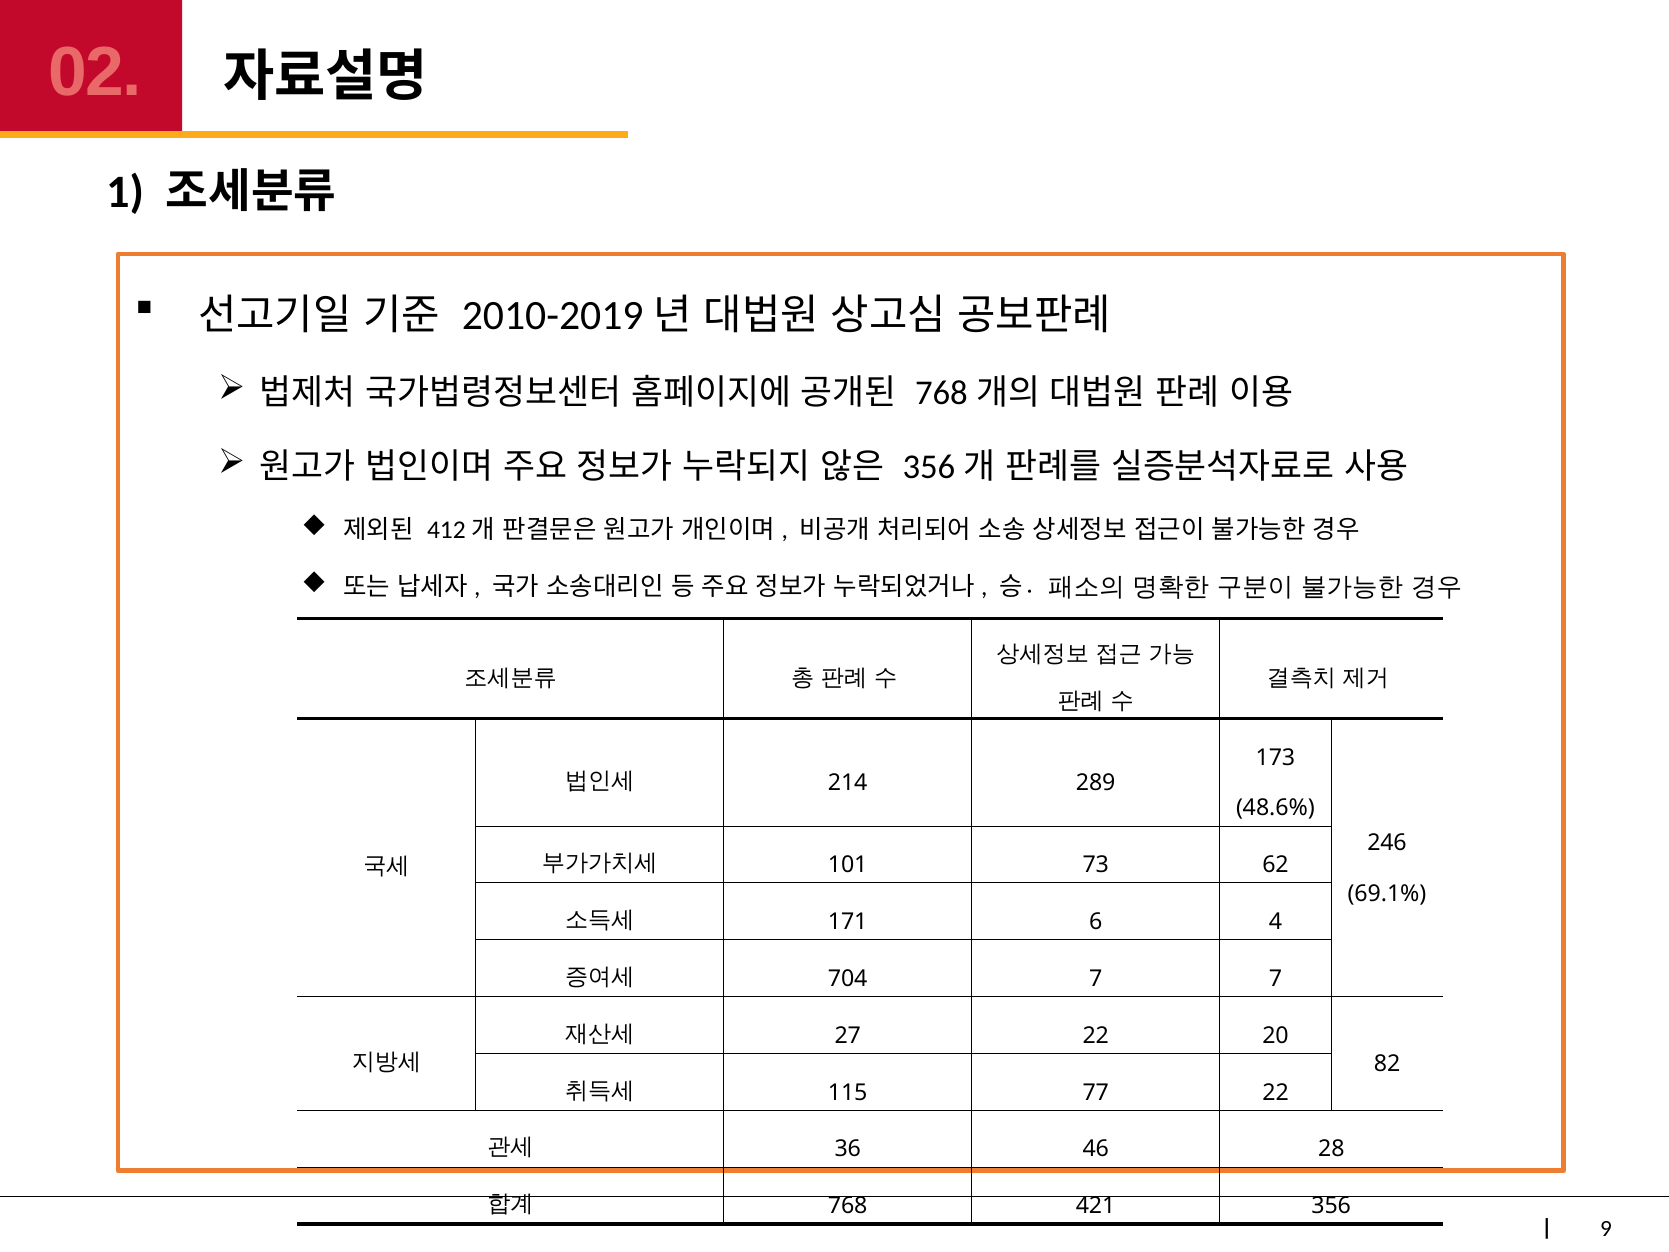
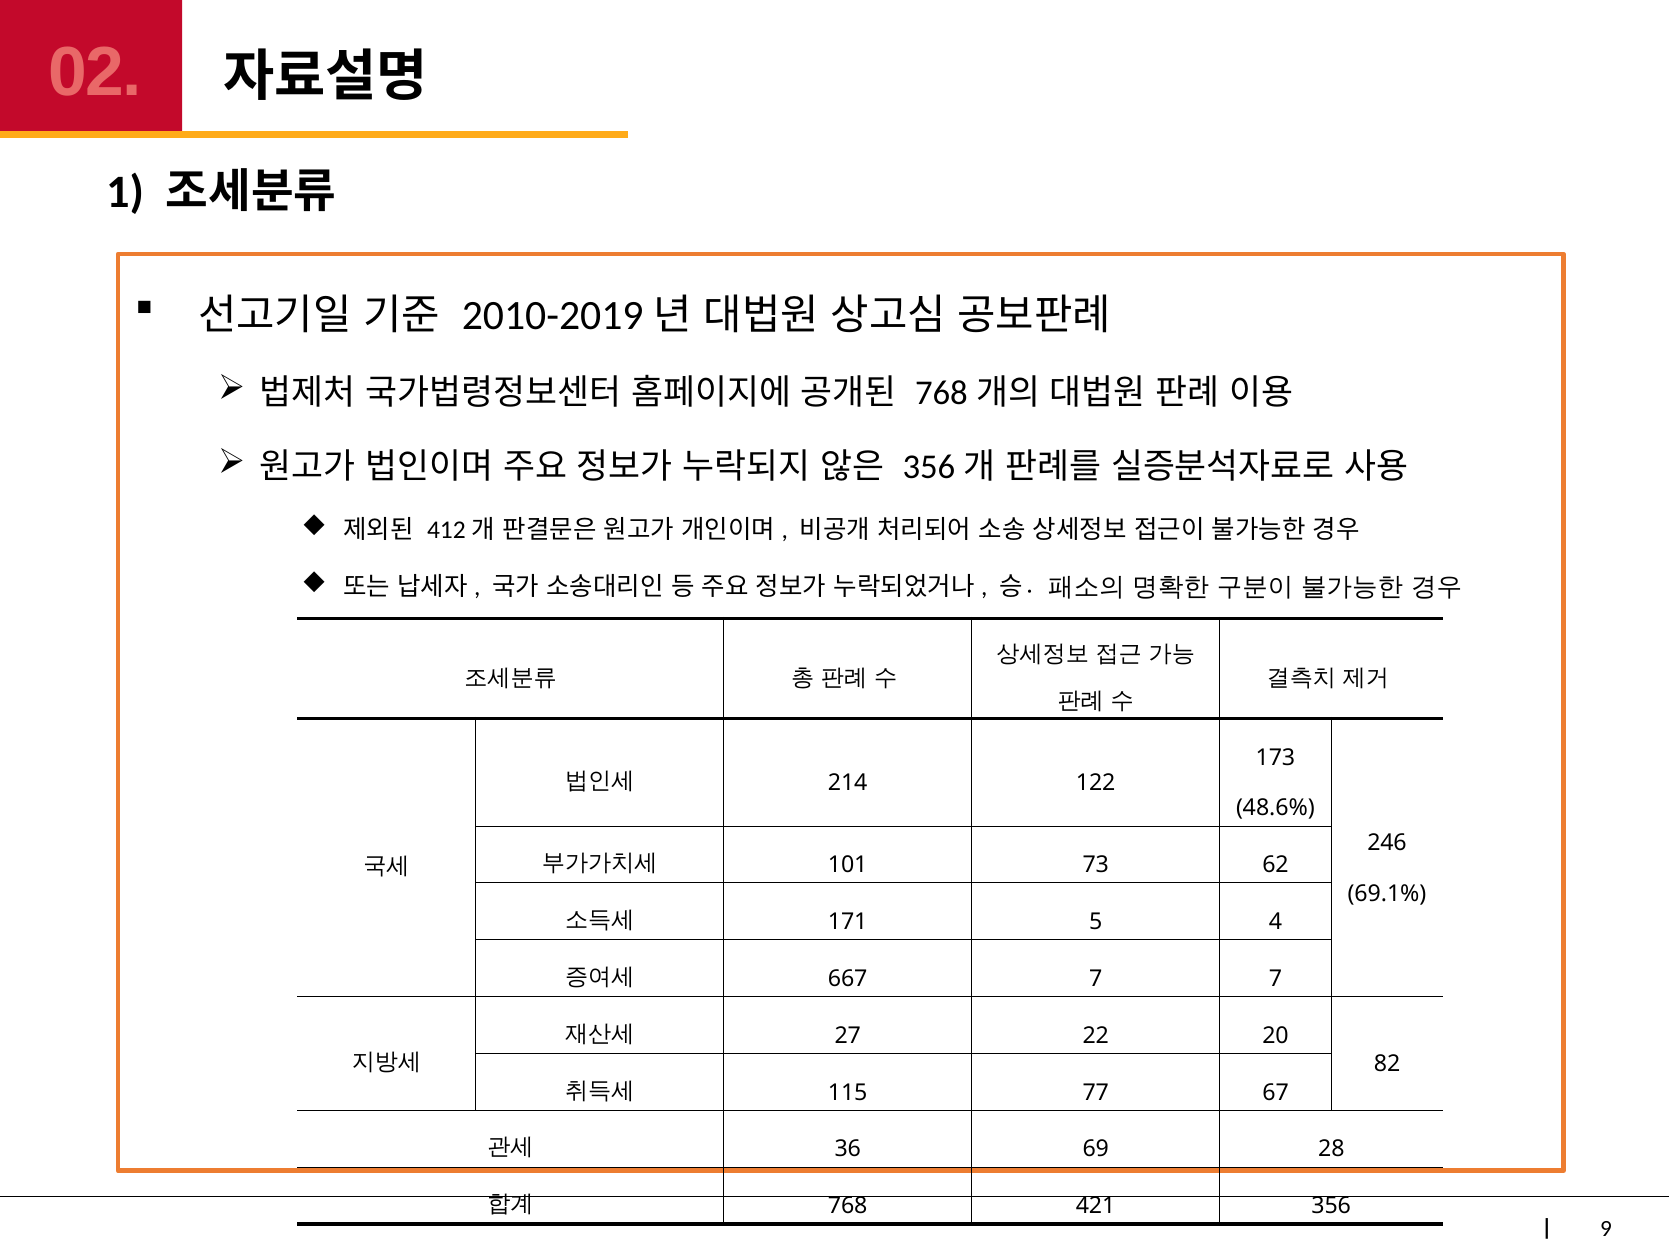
289: 289 -> 122
6: 6 -> 5
704: 704 -> 667
77 22: 22 -> 67
46: 46 -> 69
